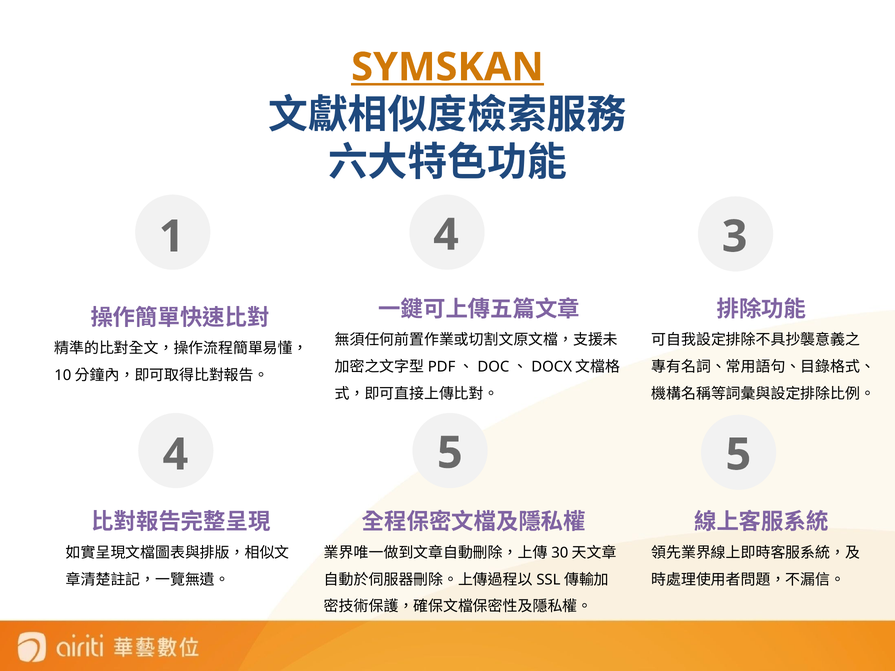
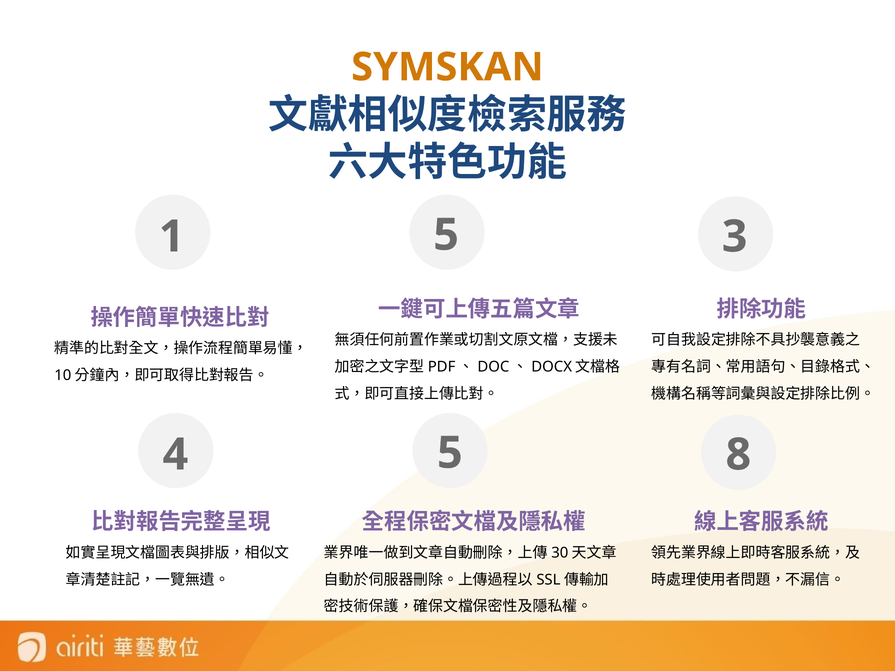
SYMSKAN underline: present -> none
1 4: 4 -> 5
5 5: 5 -> 8
